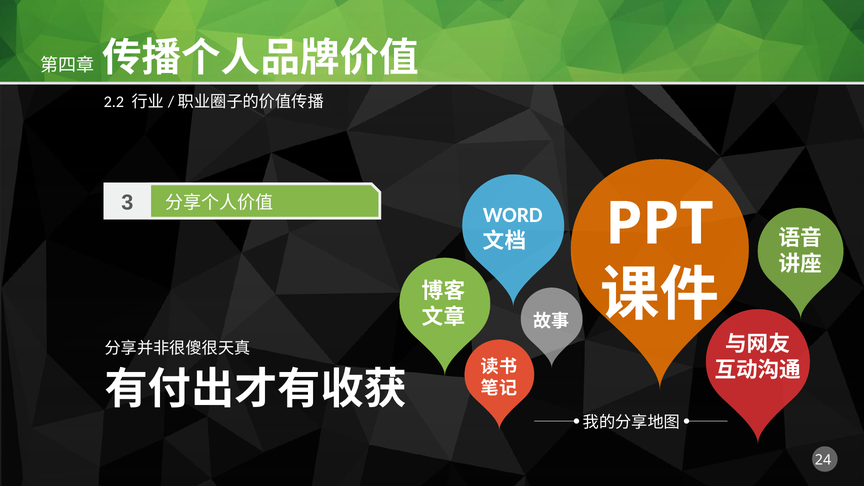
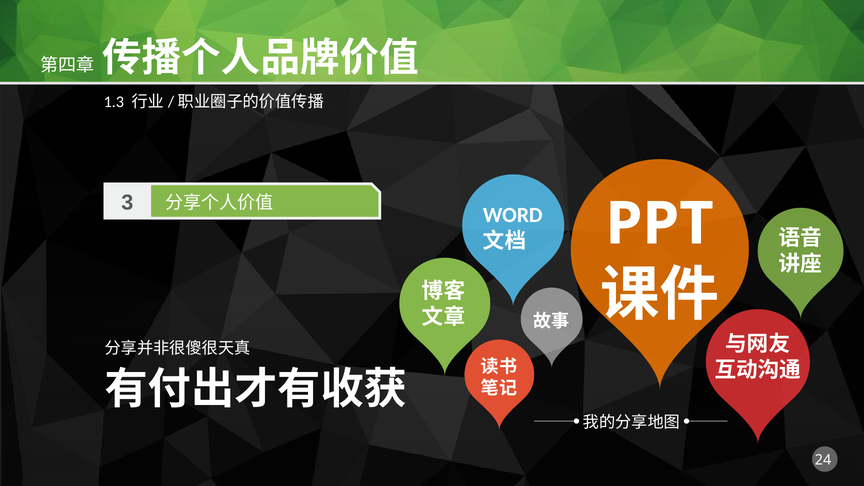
2.2: 2.2 -> 1.3
